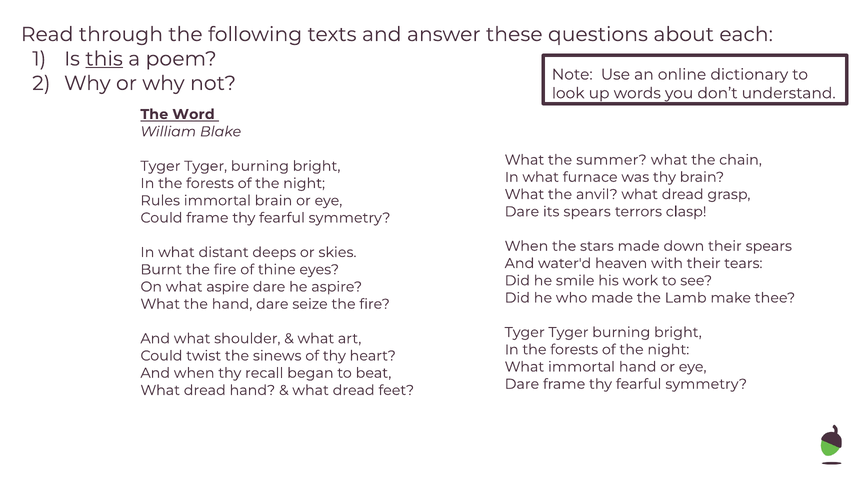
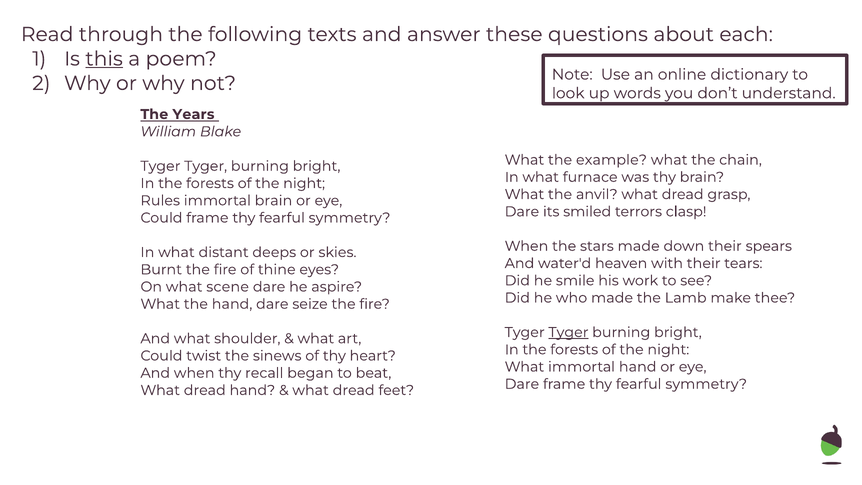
Word: Word -> Years
summer: summer -> example
its spears: spears -> smiled
what aspire: aspire -> scene
Tyger at (568, 332) underline: none -> present
